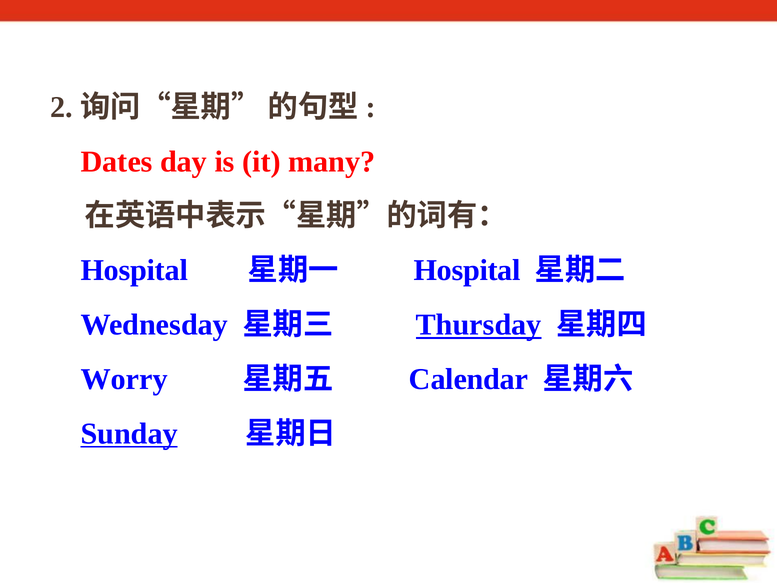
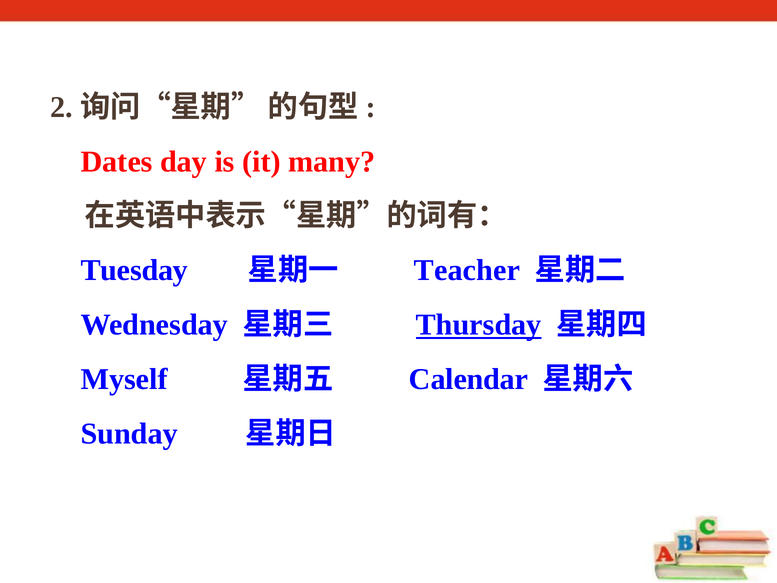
Hospital at (134, 270): Hospital -> Tuesday
Hospital at (467, 270): Hospital -> Teacher
Worry: Worry -> Myself
Sunday underline: present -> none
